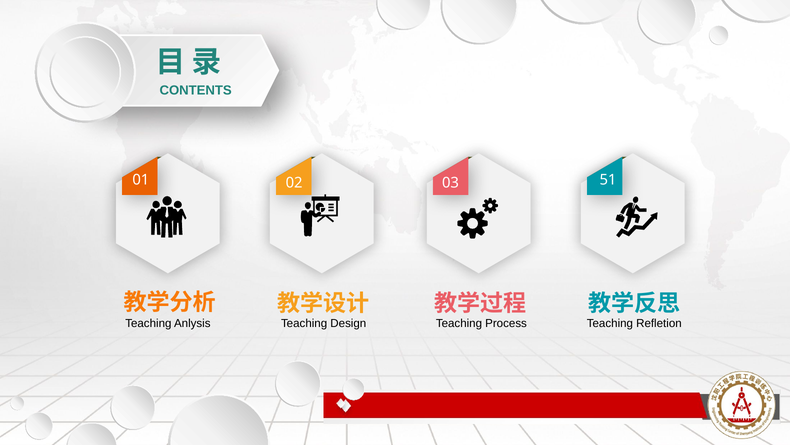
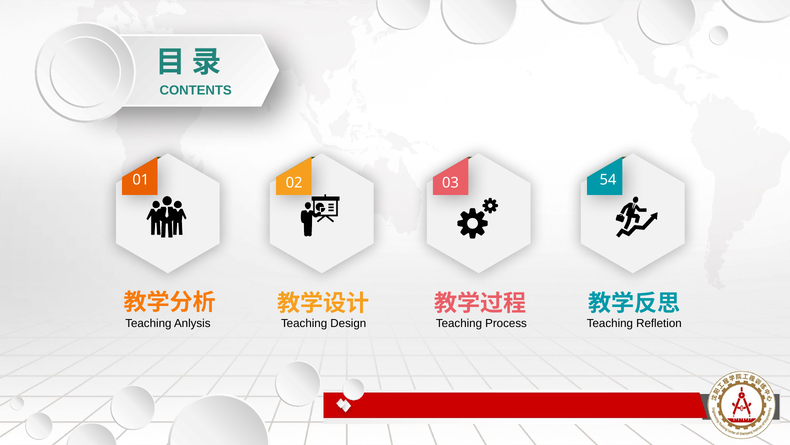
51: 51 -> 54
